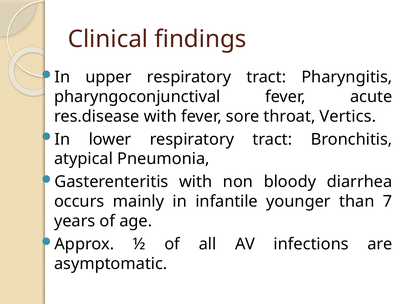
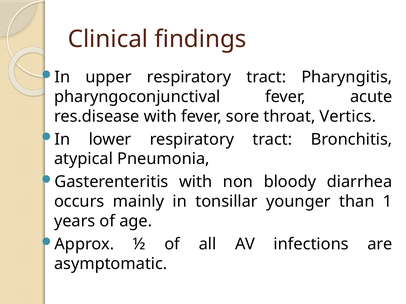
infantile: infantile -> tonsillar
7: 7 -> 1
